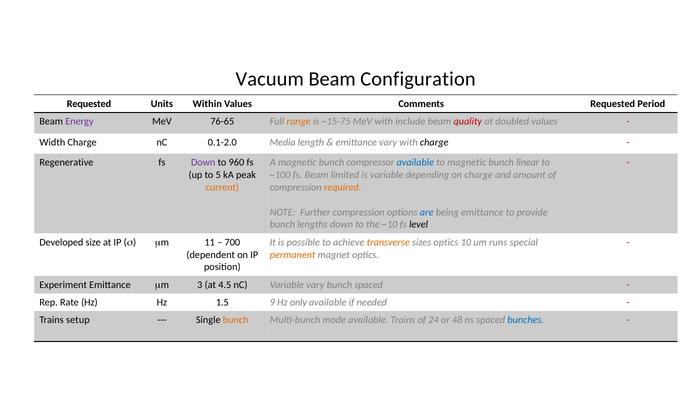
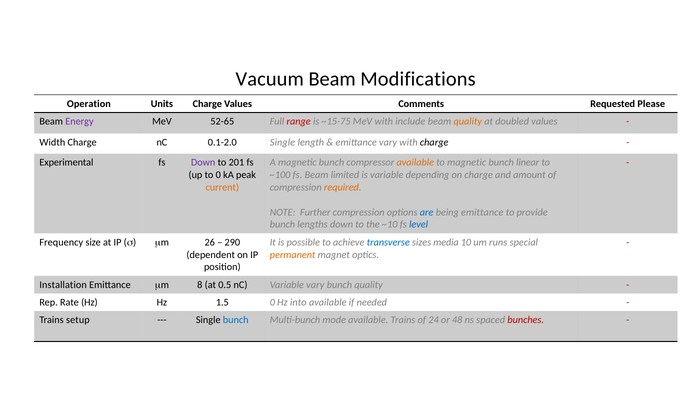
Configuration: Configuration -> Modifications
Requested at (89, 104): Requested -> Operation
Units Within: Within -> Charge
Period: Period -> Please
76-65: 76-65 -> 52-65
range colour: orange -> red
quality at (468, 122) colour: red -> orange
0.1-2.0 Media: Media -> Single
Regenerative: Regenerative -> Experimental
960: 960 -> 201
available at (415, 163) colour: blue -> orange
to 5: 5 -> 0
level colour: black -> blue
Developed: Developed -> Frequency
11: 11 -> 26
700: 700 -> 290
transverse colour: orange -> blue
sizes optics: optics -> media
Experiment: Experiment -> Installation
3: 3 -> 8
4.5: 4.5 -> 0.5
bunch spaced: spaced -> quality
1.5 9: 9 -> 0
only: only -> into
bunch at (236, 320) colour: orange -> blue
bunches colour: blue -> red
